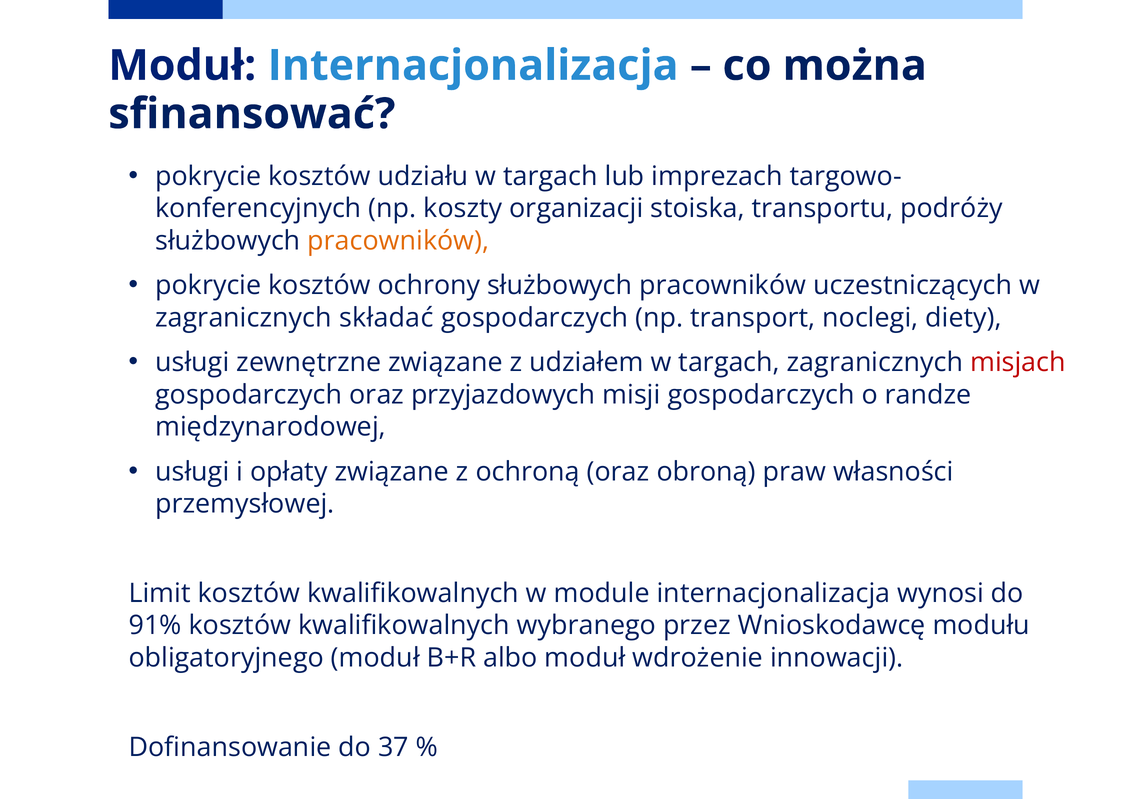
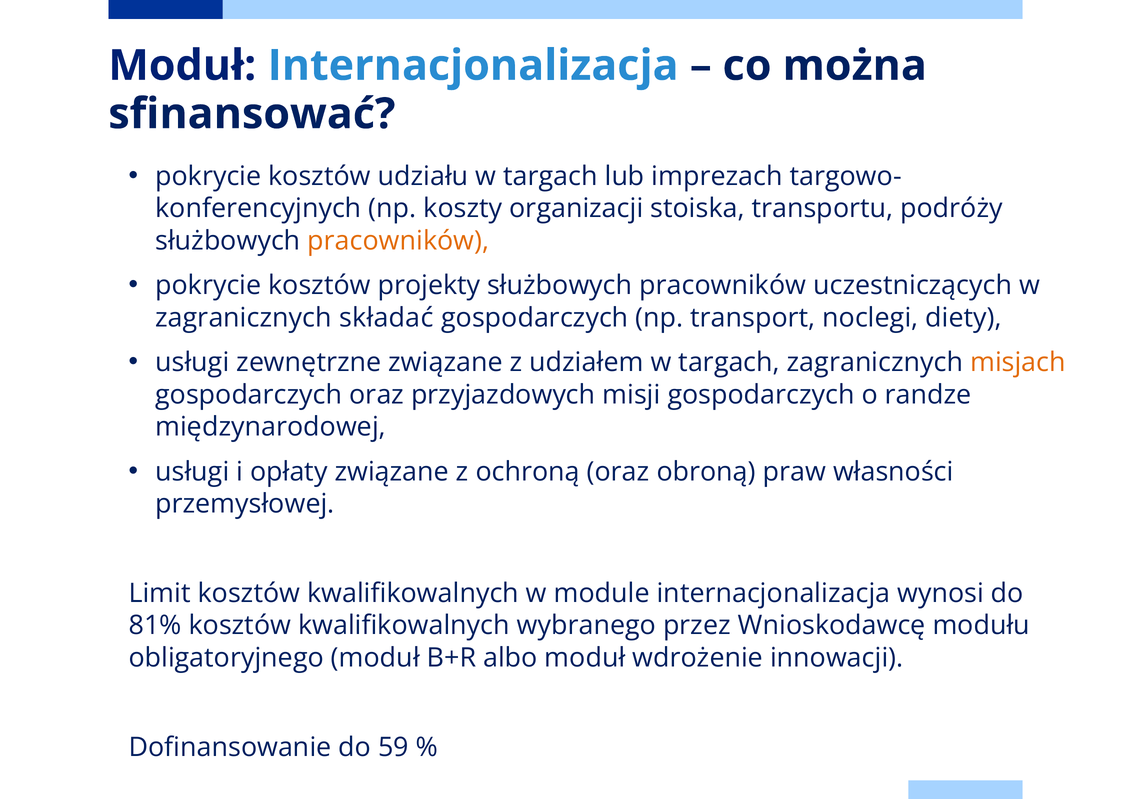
ochrony: ochrony -> projekty
misjach colour: red -> orange
91%: 91% -> 81%
37: 37 -> 59
